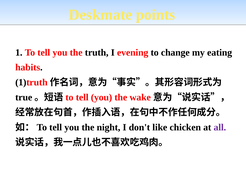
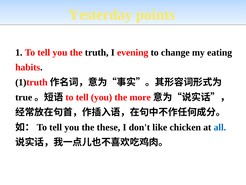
Deskmate: Deskmate -> Yesterday
wake: wake -> more
night: night -> these
all colour: purple -> blue
